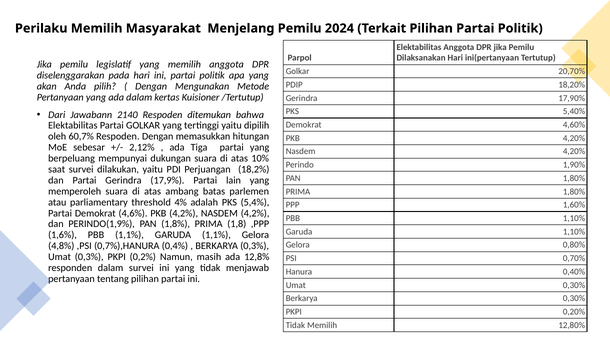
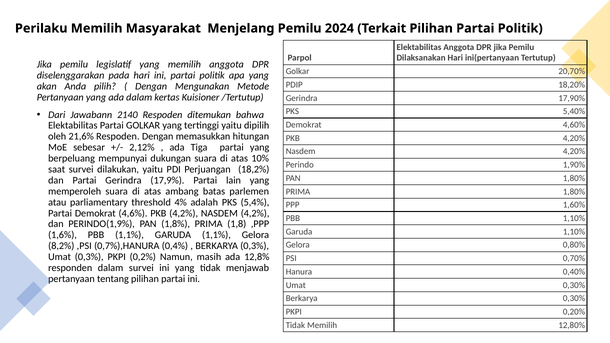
60,7%: 60,7% -> 21,6%
4,8%: 4,8% -> 8,2%
